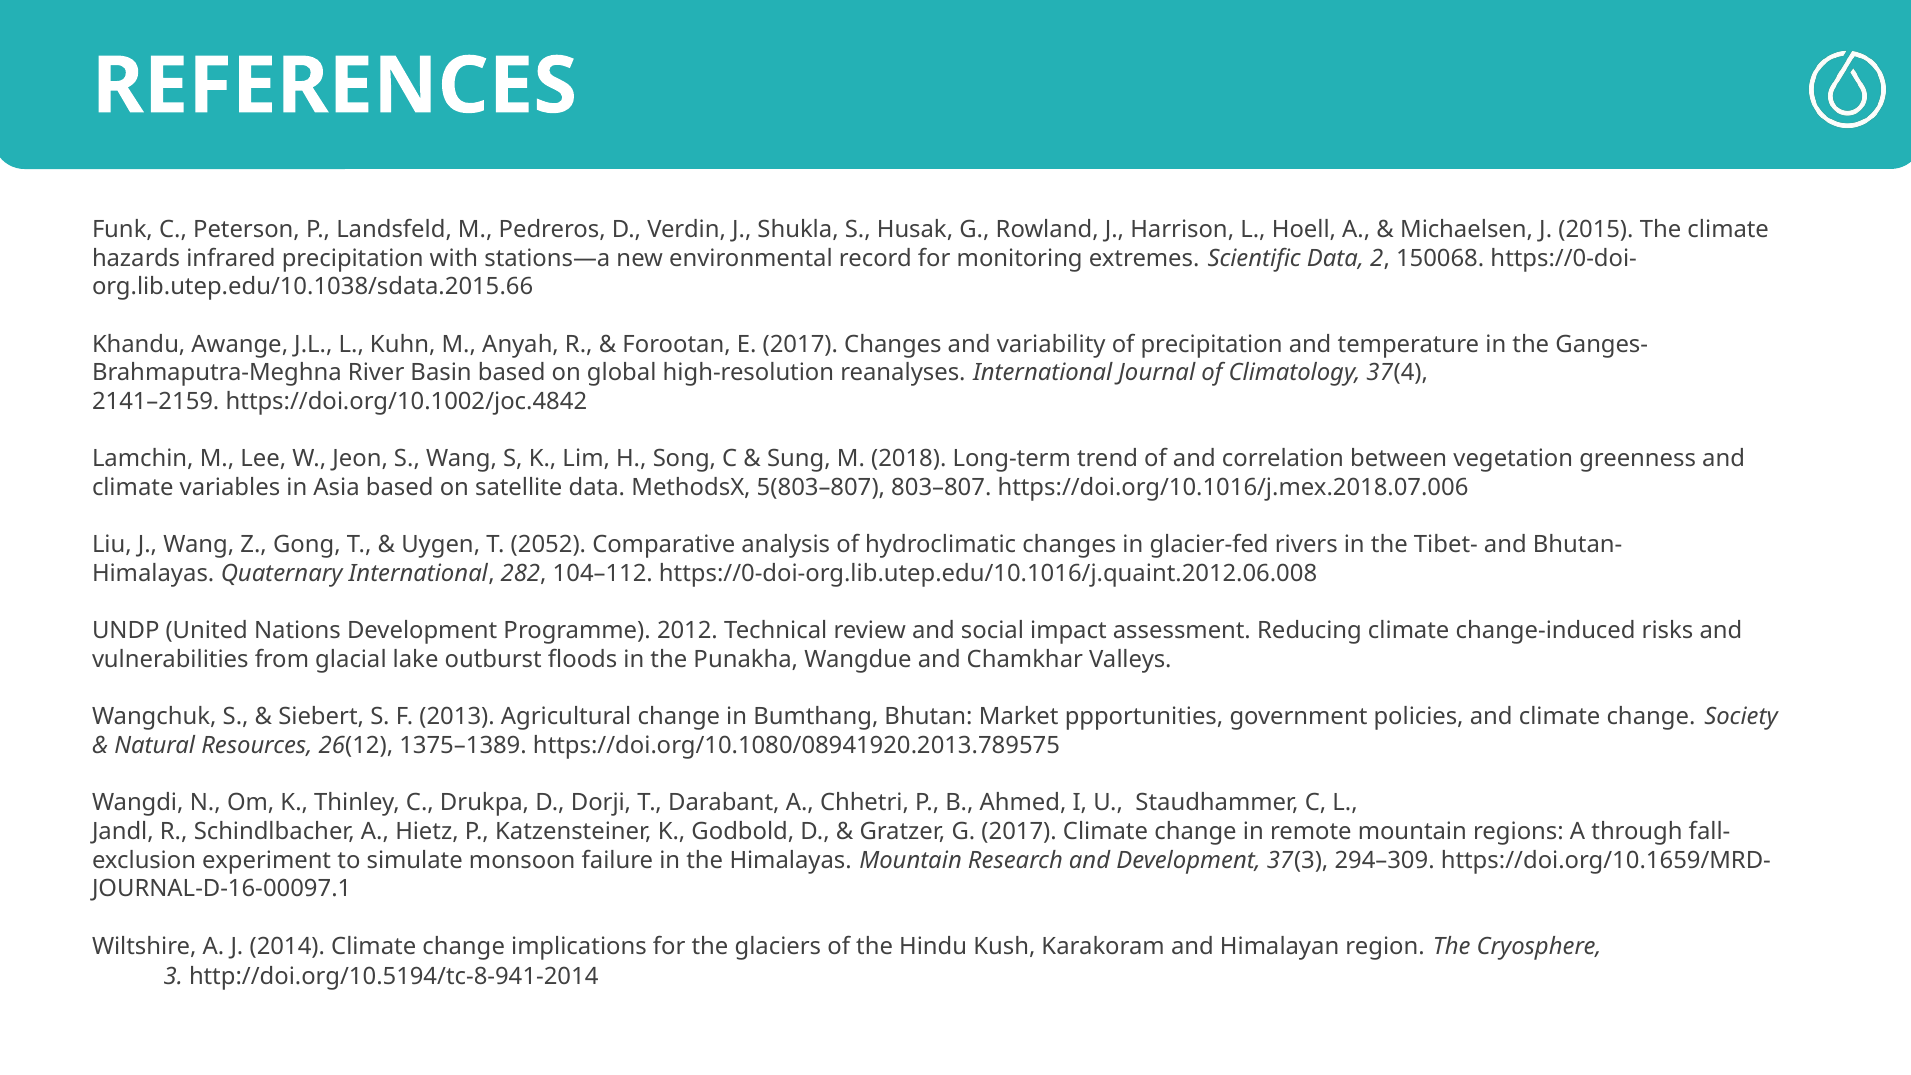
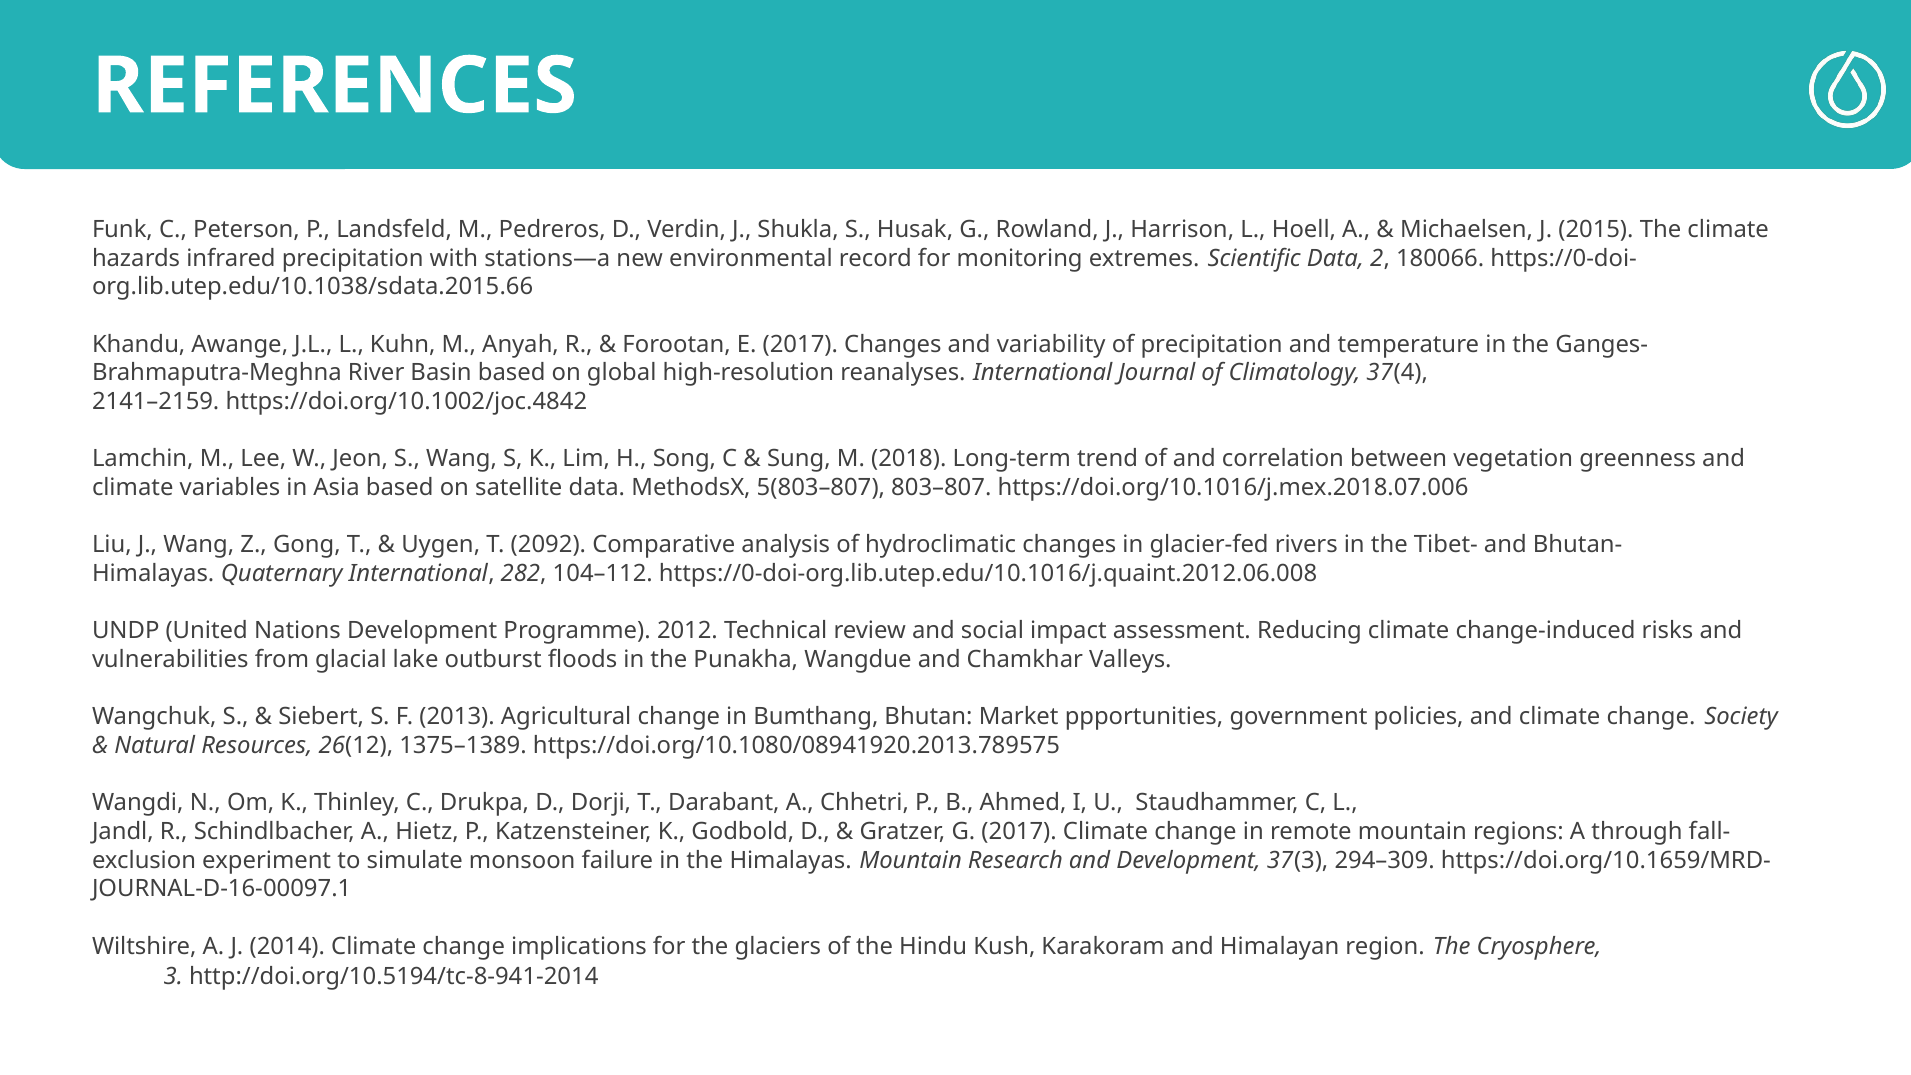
150068: 150068 -> 180066
2052: 2052 -> 2092
